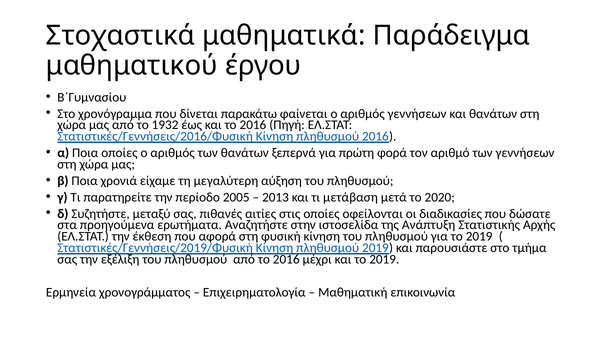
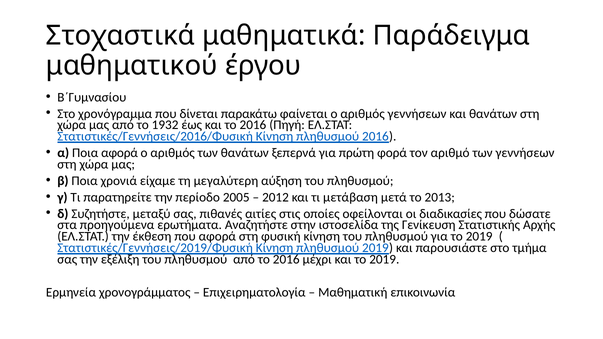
Ποια οποίες: οποίες -> αφορά
2013: 2013 -> 2012
2020: 2020 -> 2013
Ανάπτυξη: Ανάπτυξη -> Γενίκευση
